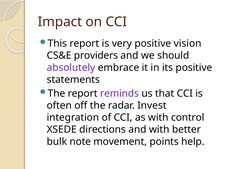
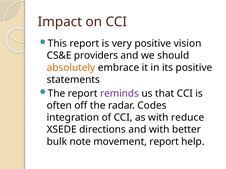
absolutely colour: purple -> orange
Invest: Invest -> Codes
control: control -> reduce
movement points: points -> report
